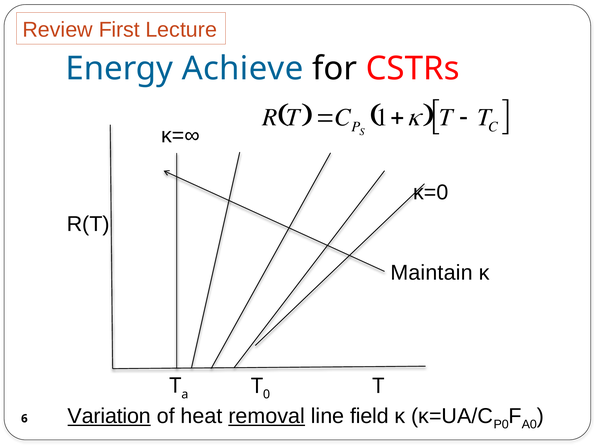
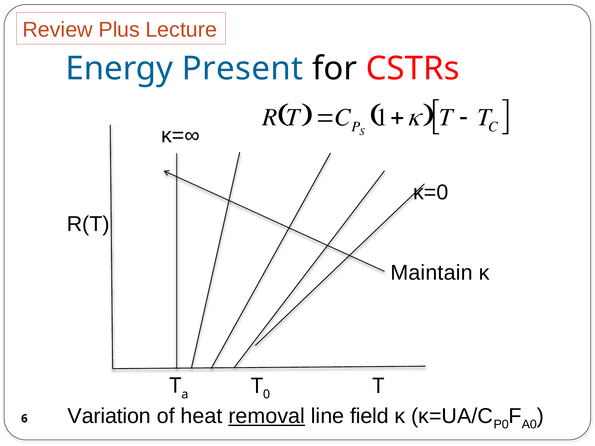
First: First -> Plus
Achieve: Achieve -> Present
Variation underline: present -> none
